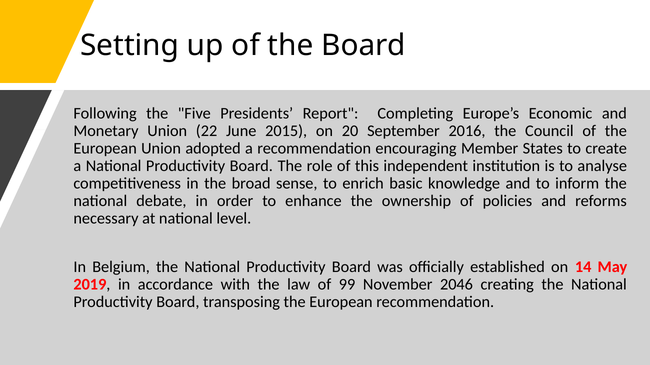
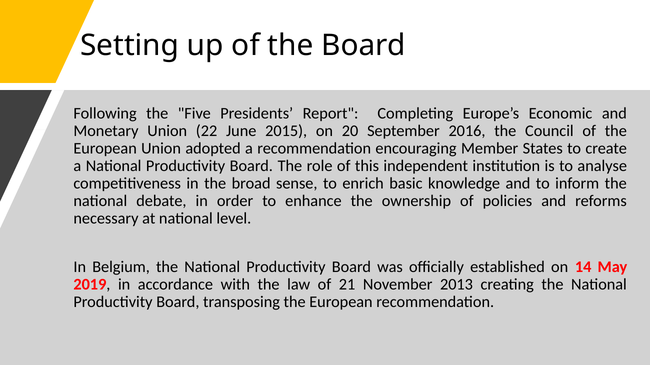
99: 99 -> 21
2046: 2046 -> 2013
